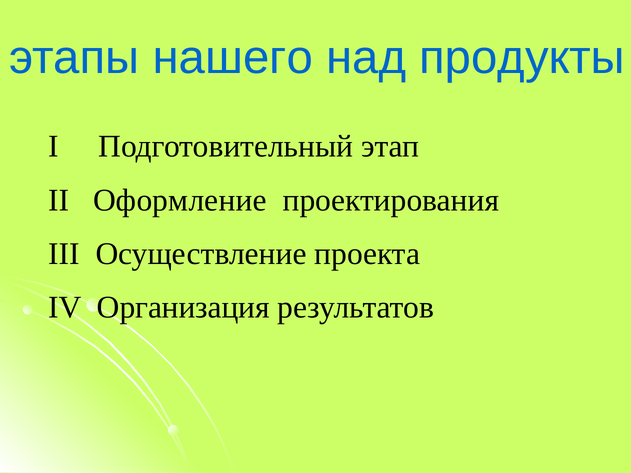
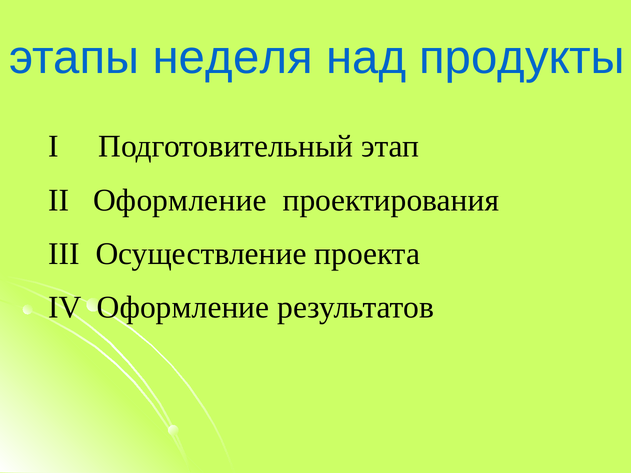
нашего: нашего -> неделя
IV Организация: Организация -> Оформление
